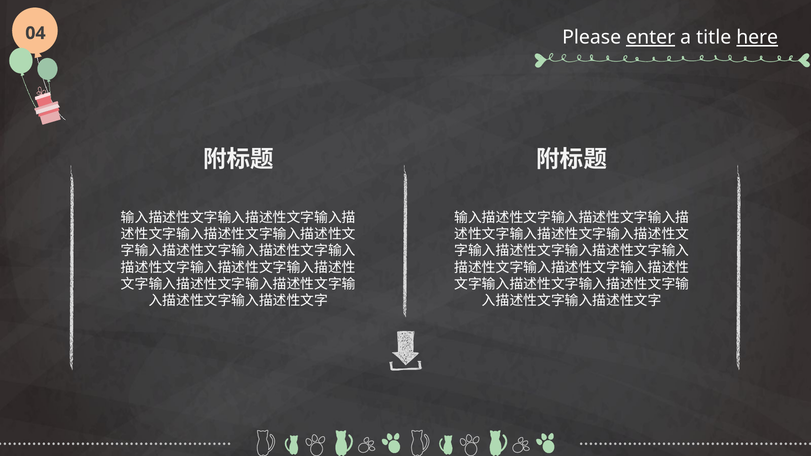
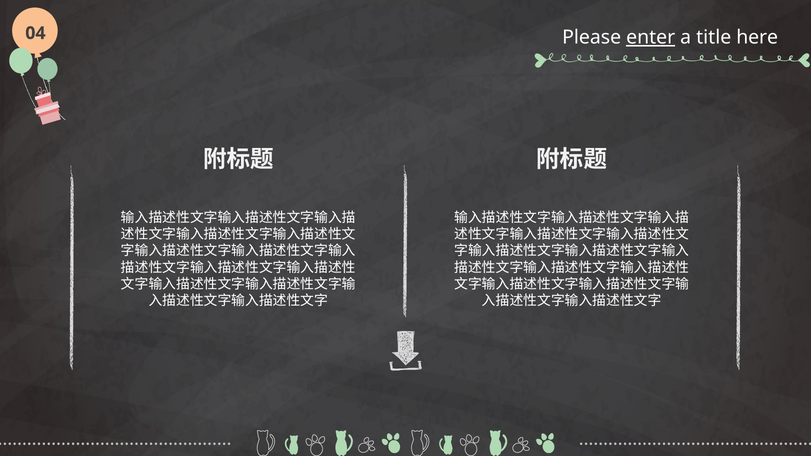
here underline: present -> none
